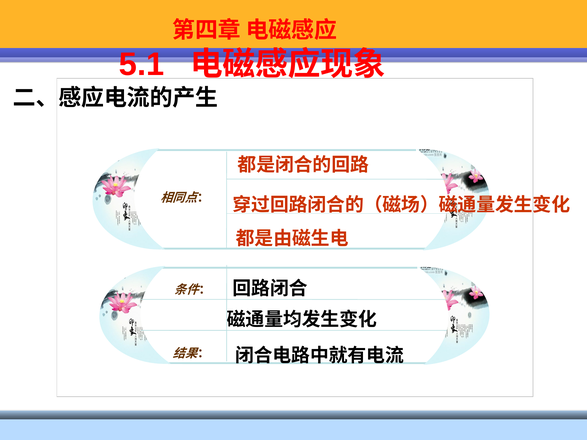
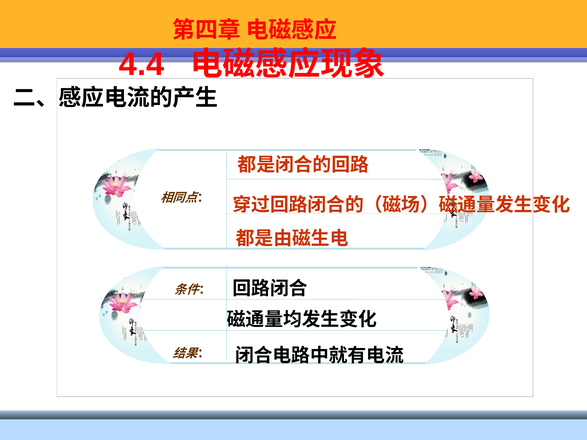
5.1: 5.1 -> 4.4
